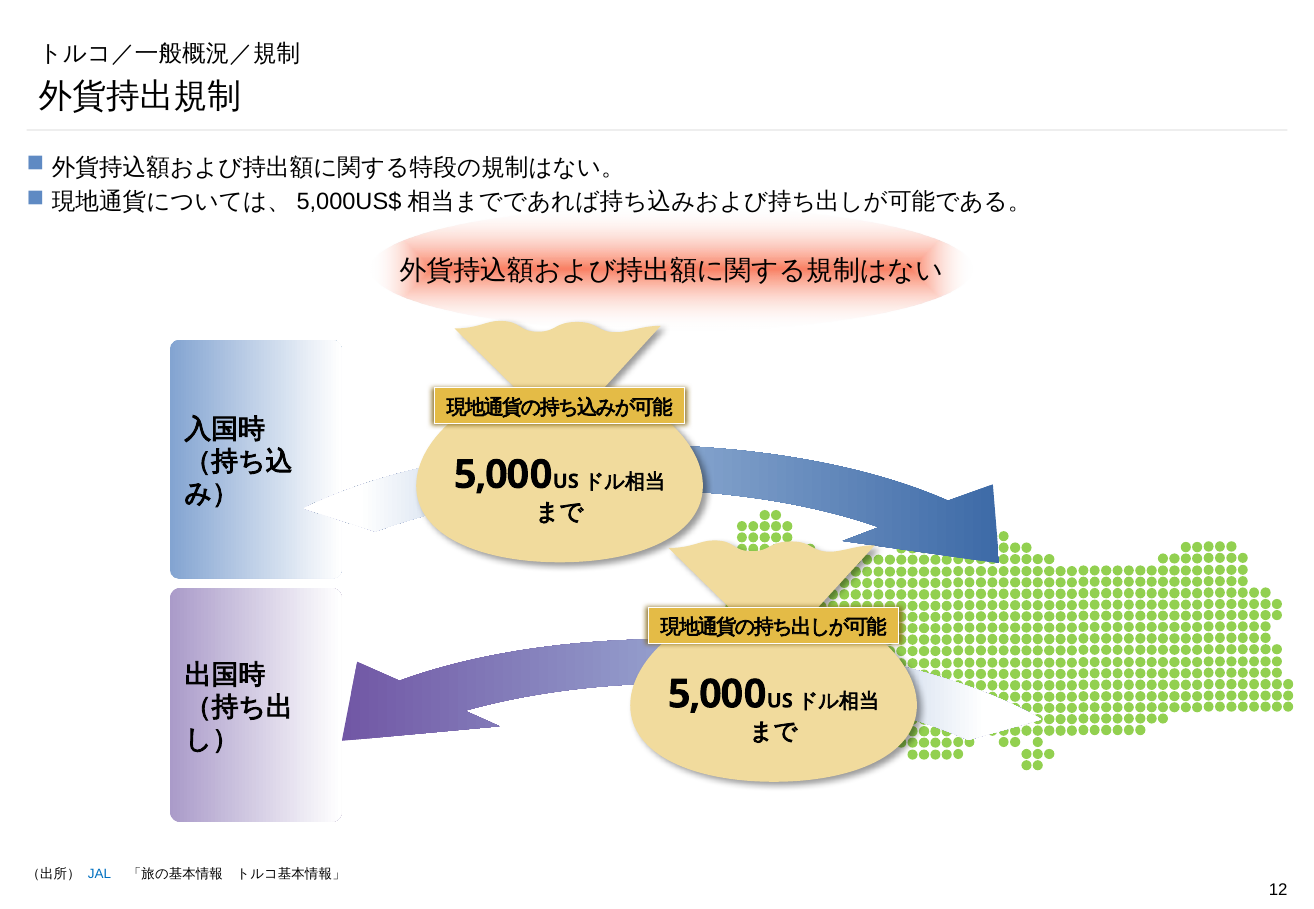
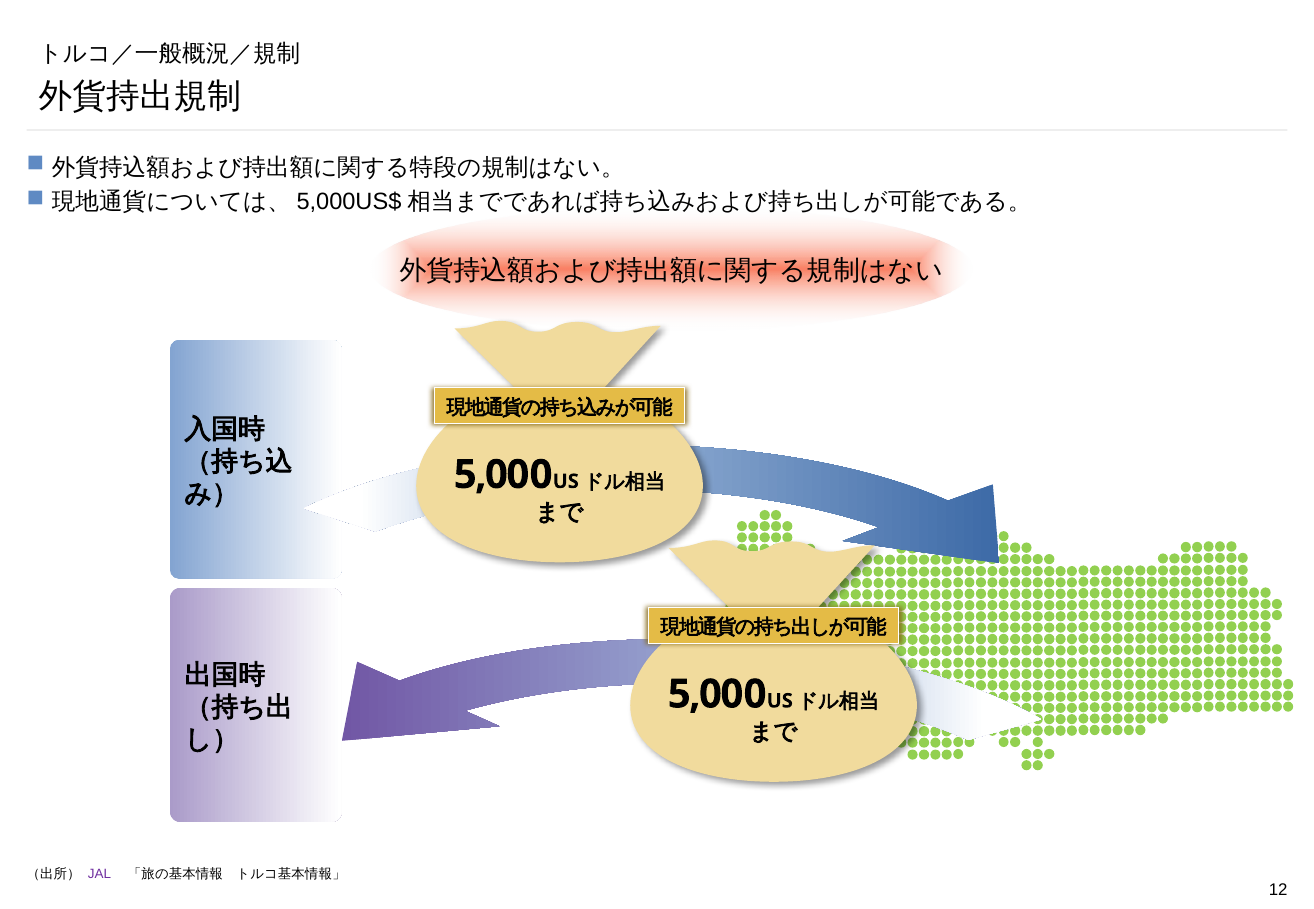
JAL colour: blue -> purple
